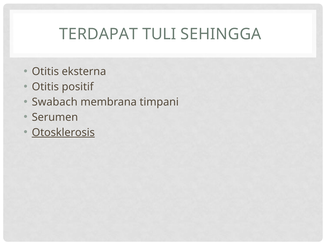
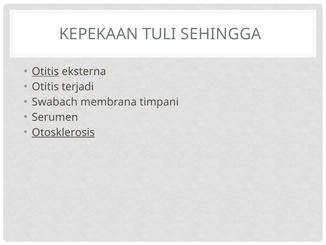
TERDAPAT: TERDAPAT -> KEPEKAAN
Otitis at (45, 71) underline: none -> present
positif: positif -> terjadi
